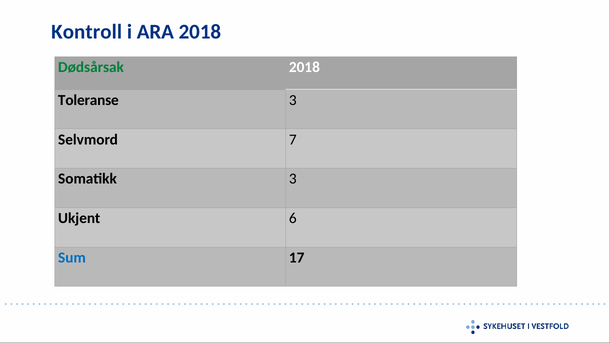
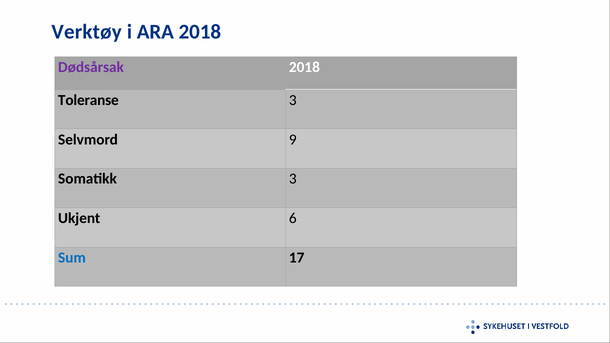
Kontroll: Kontroll -> Verktøy
Dødsårsak colour: green -> purple
7: 7 -> 9
